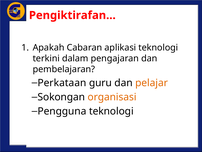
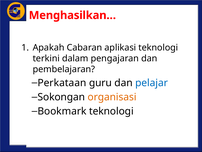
Pengiktirafan…: Pengiktirafan… -> Menghasilkan…
pelajar colour: orange -> blue
Pengguna: Pengguna -> Bookmark
